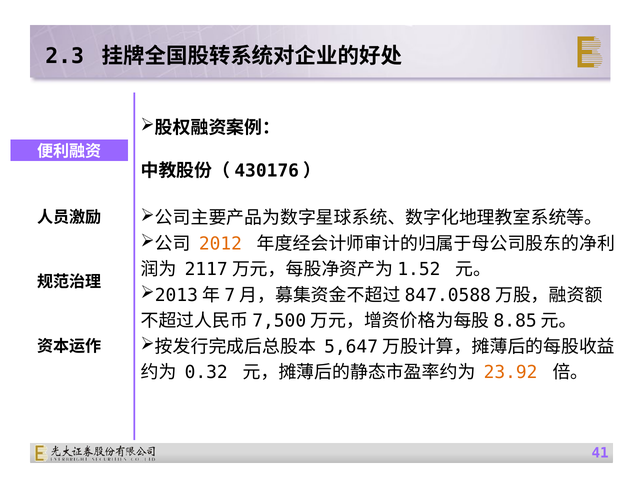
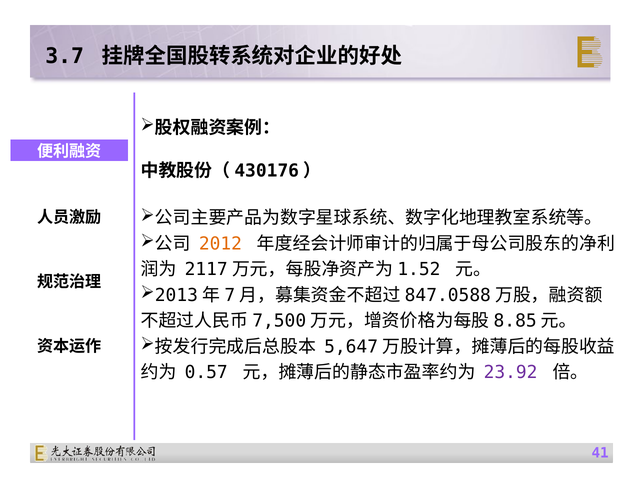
2.3: 2.3 -> 3.7
0.32: 0.32 -> 0.57
23.92 colour: orange -> purple
